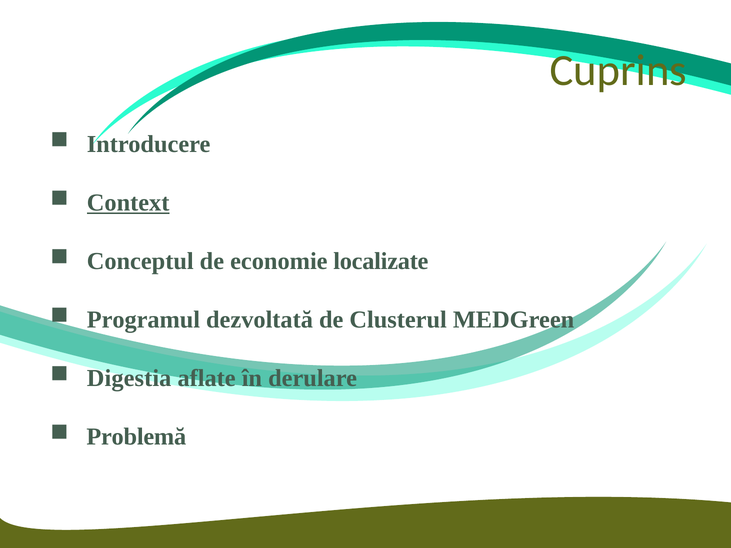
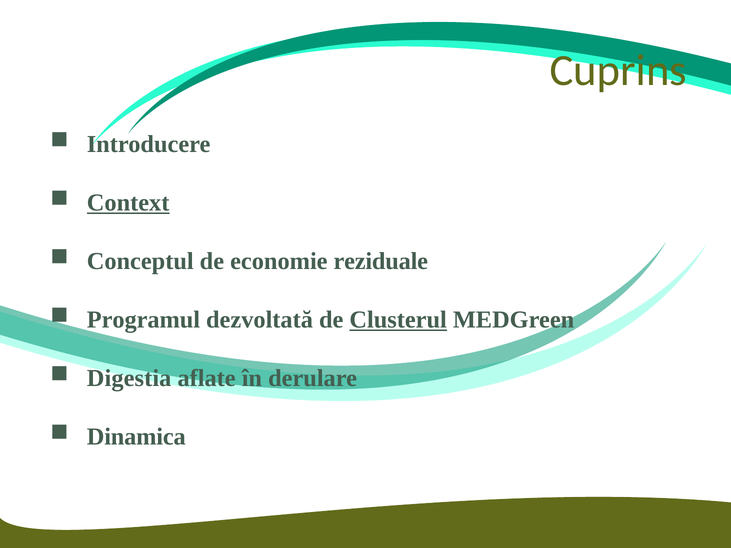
localizate: localizate -> reziduale
Clusterul underline: none -> present
Problemă: Problemă -> Dinamica
